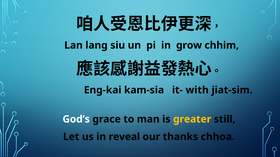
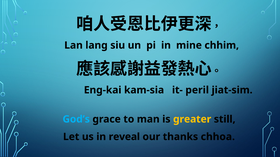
grow: grow -> mine
with: with -> peril
God’s colour: white -> light blue
